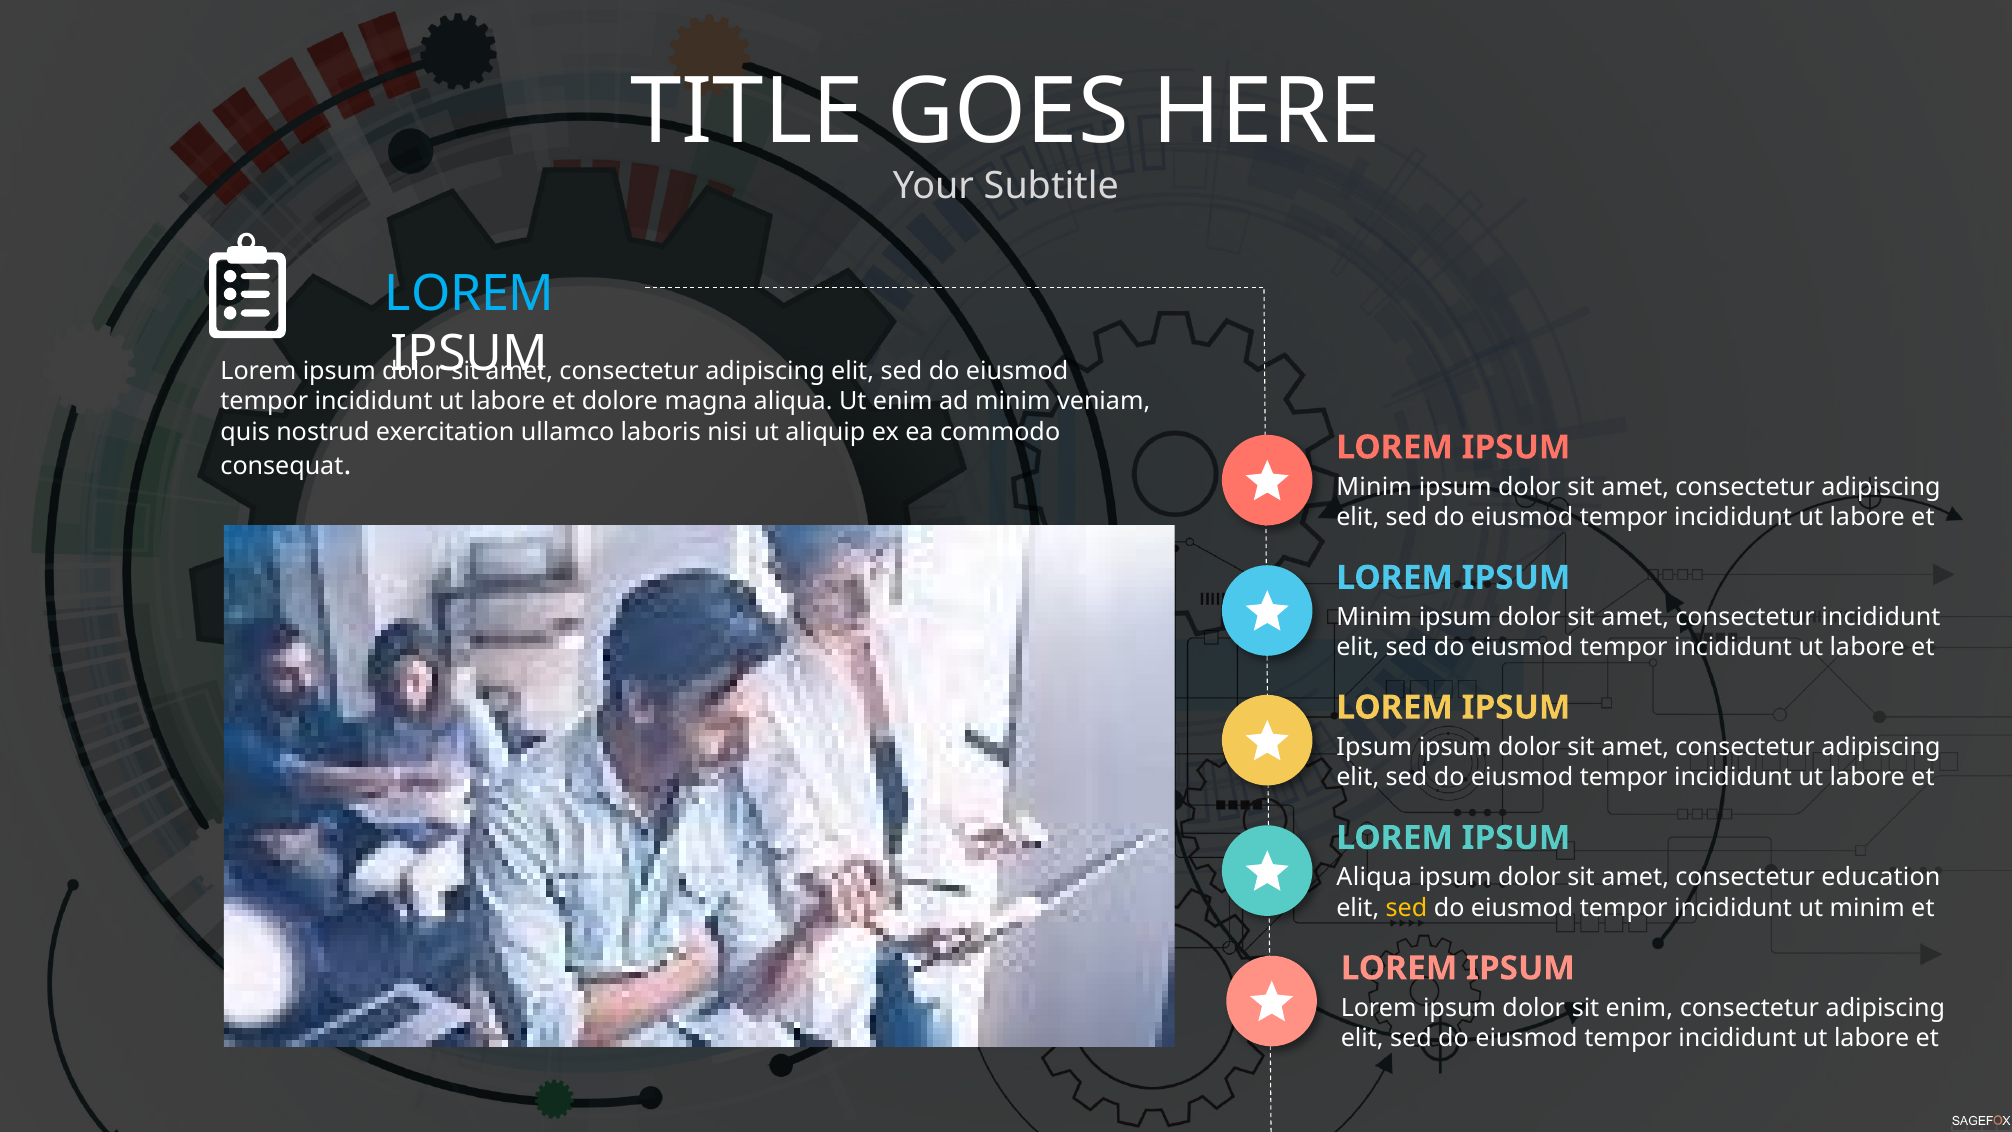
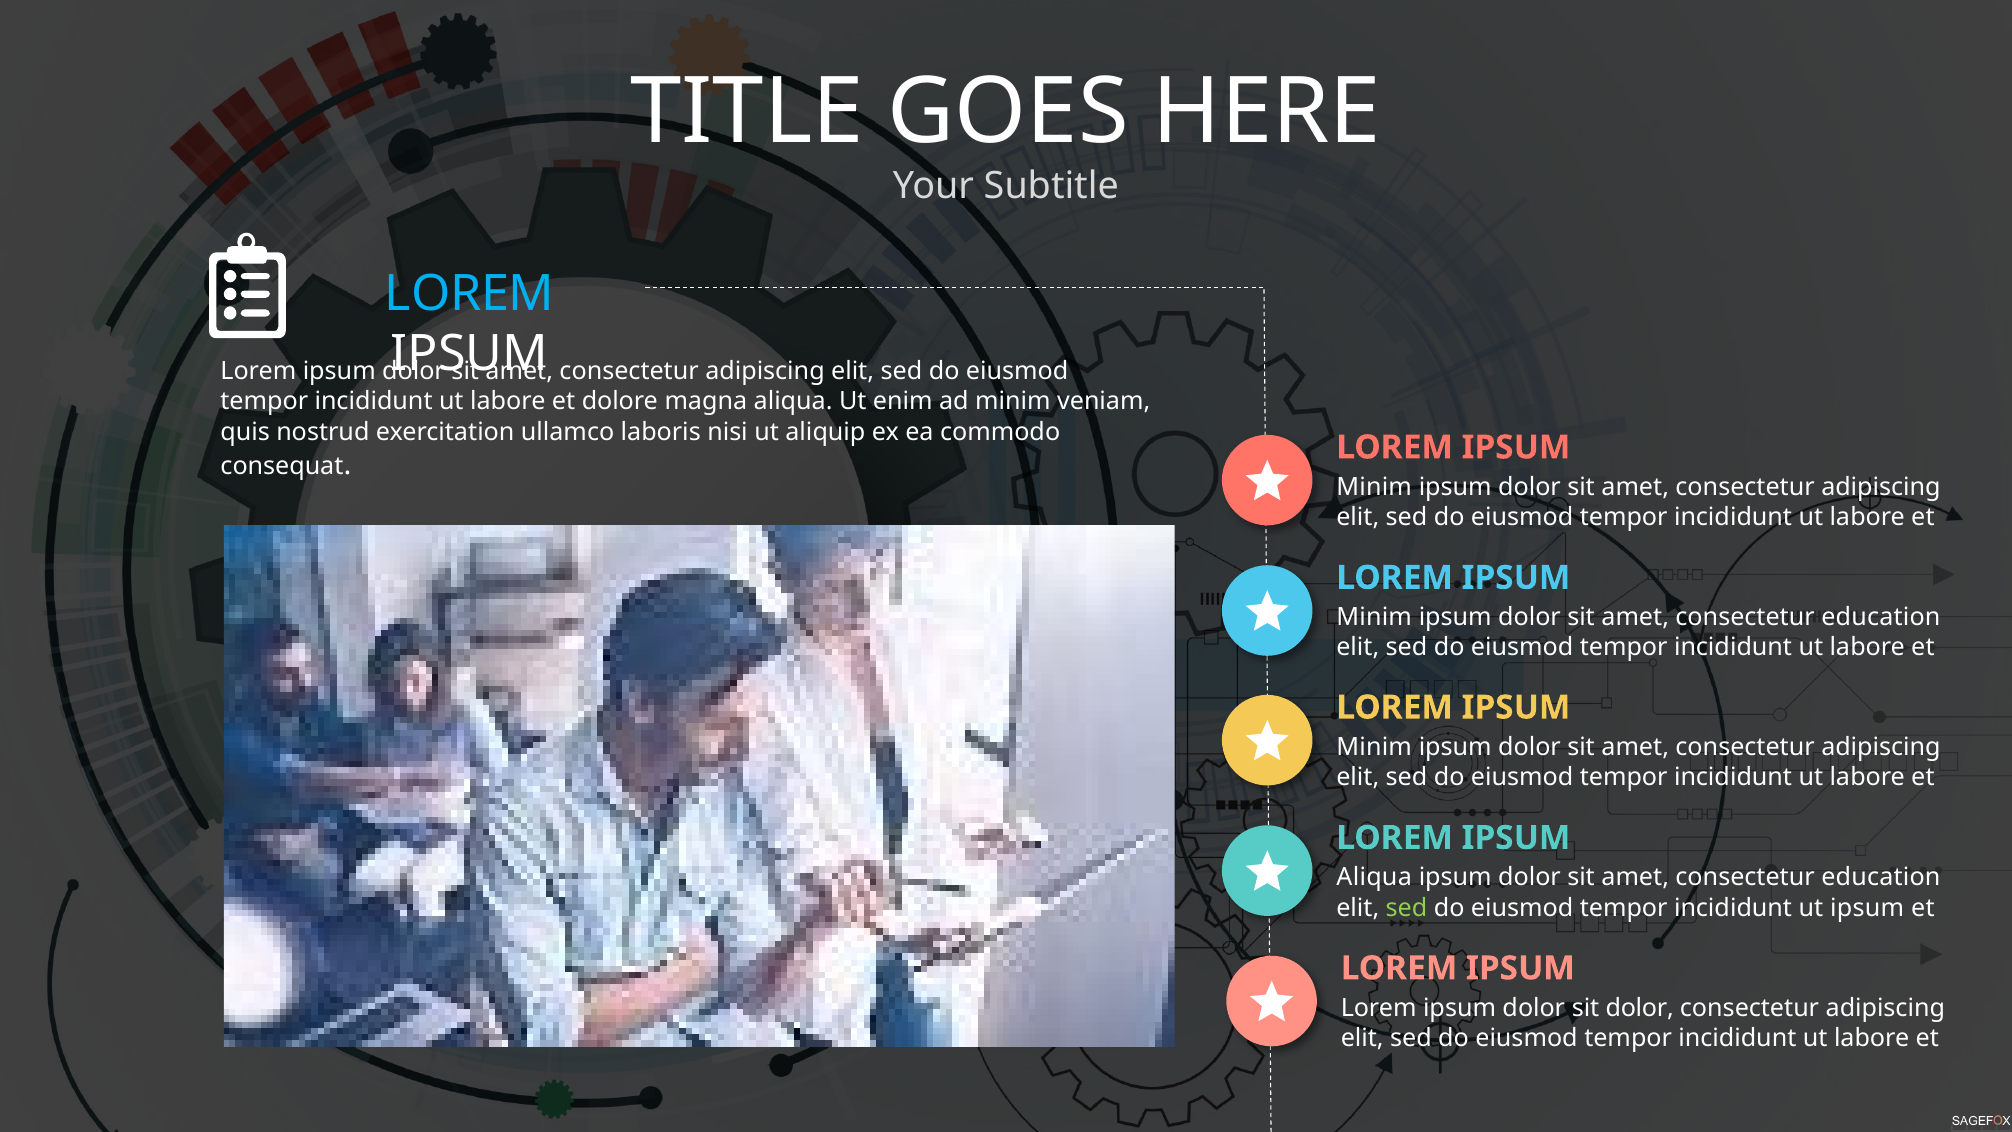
incididunt at (1881, 617): incididunt -> education
Ipsum at (1374, 747): Ipsum -> Minim
sed at (1407, 908) colour: yellow -> light green
ut minim: minim -> ipsum
sit enim: enim -> dolor
